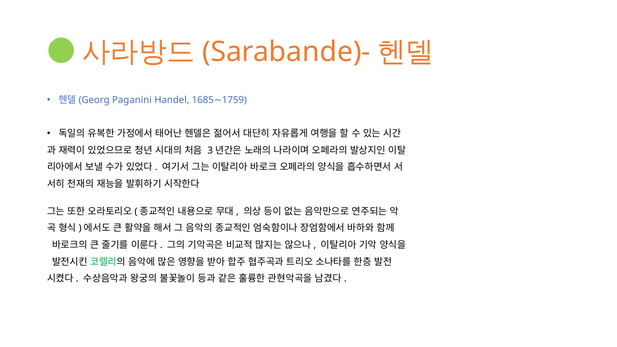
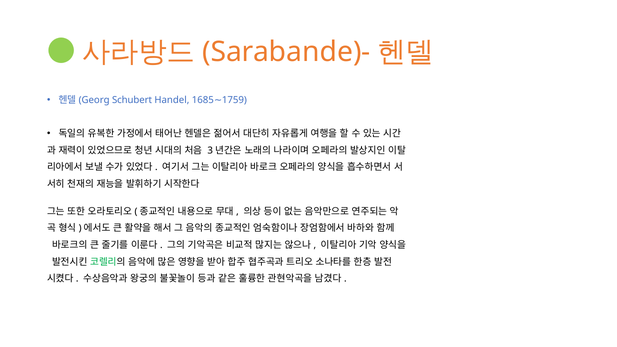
Paganini: Paganini -> Schubert
